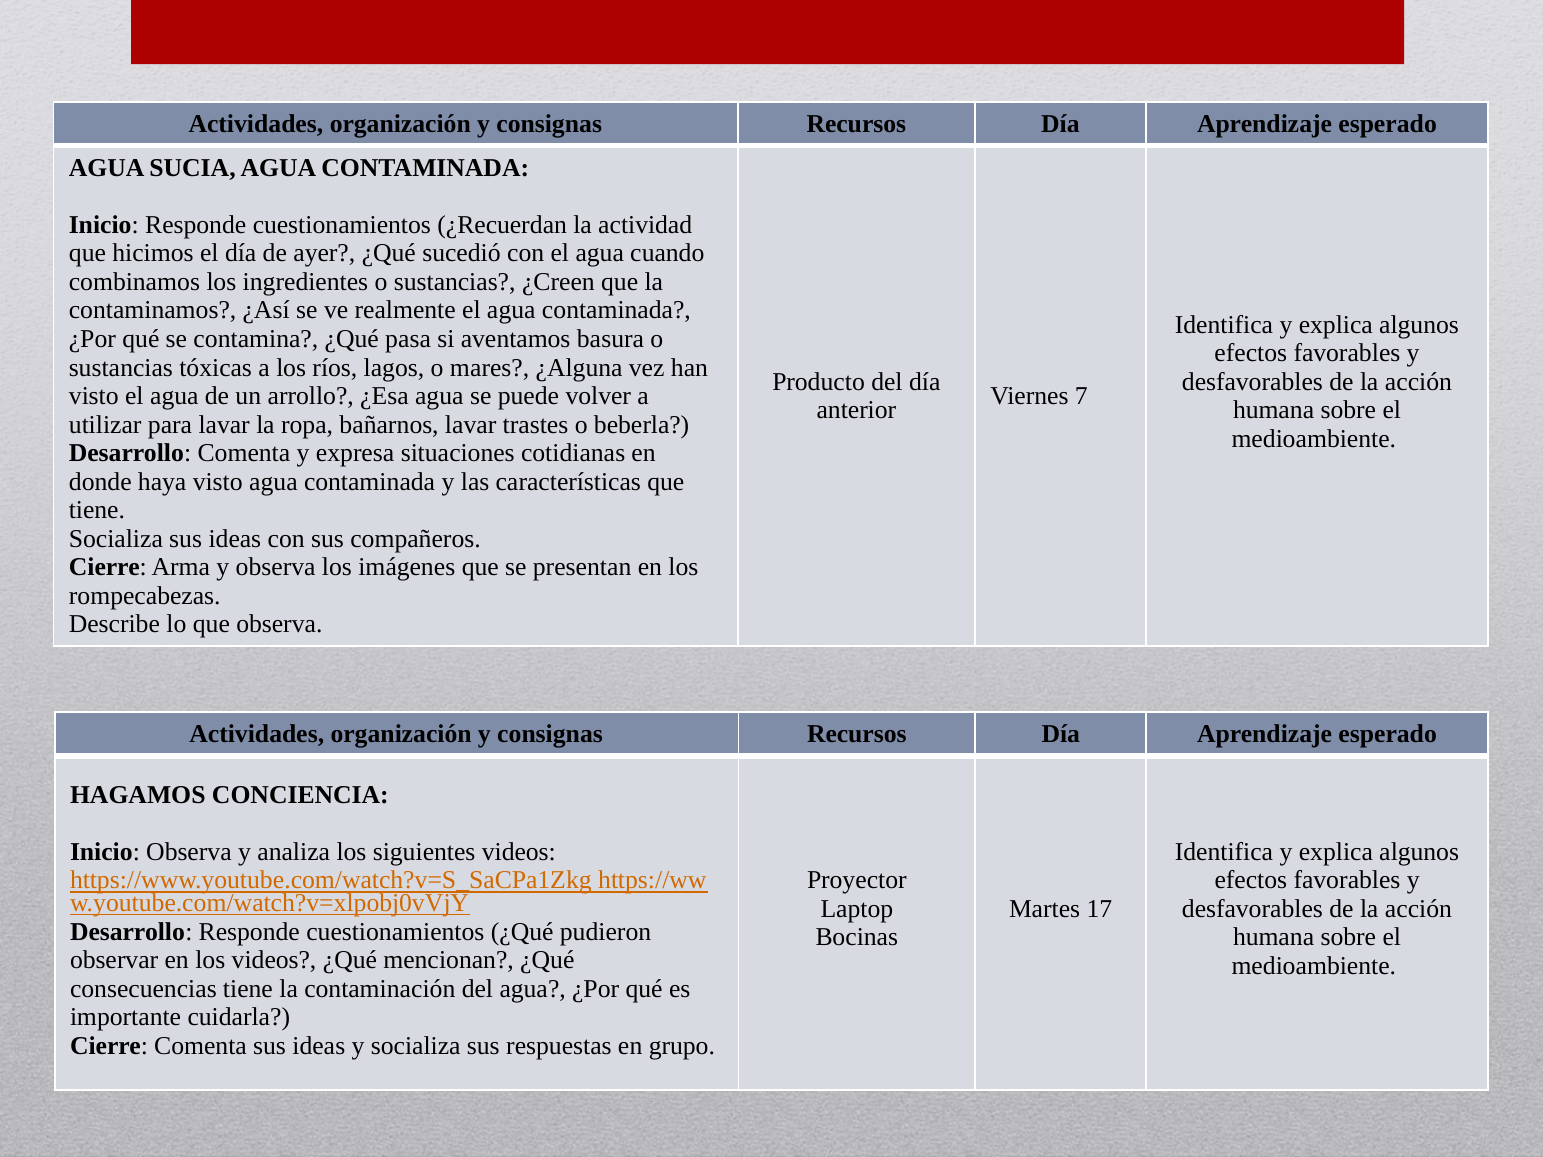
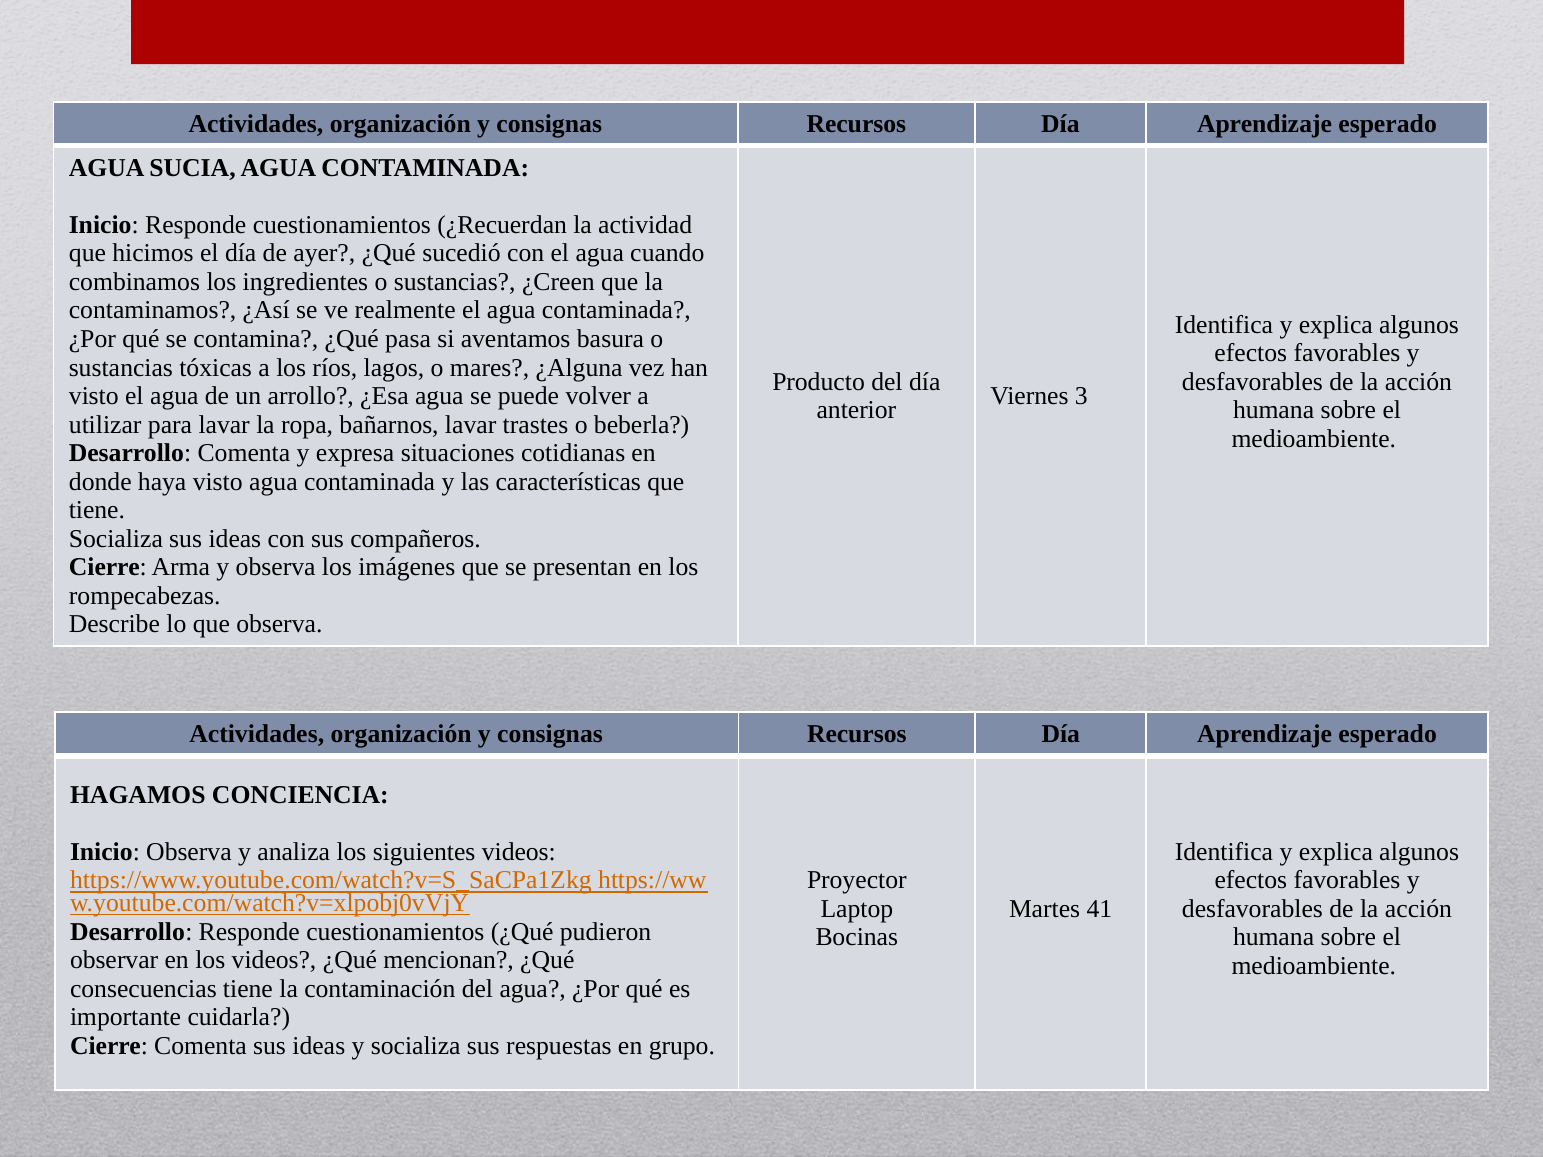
7: 7 -> 3
17: 17 -> 41
